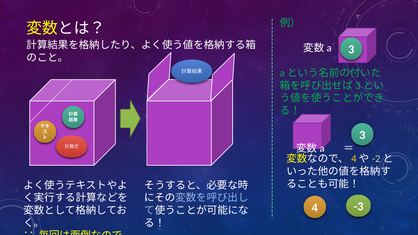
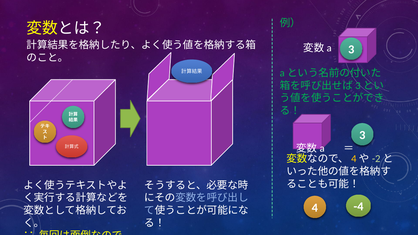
-3: -3 -> -4
